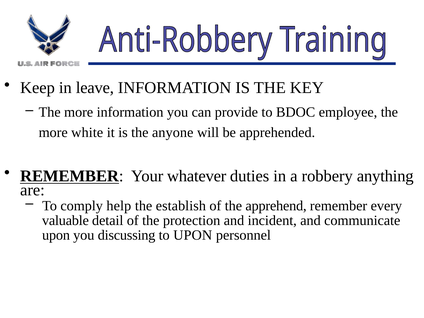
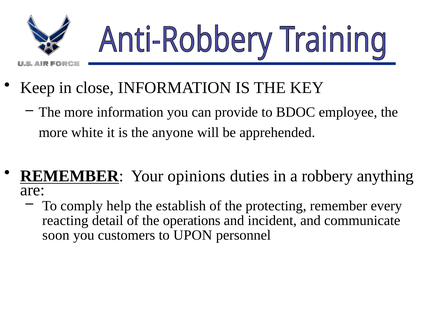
leave: leave -> close
whatever: whatever -> opinions
apprehend: apprehend -> protecting
valuable: valuable -> reacting
protection: protection -> operations
upon at (56, 235): upon -> soon
discussing: discussing -> customers
